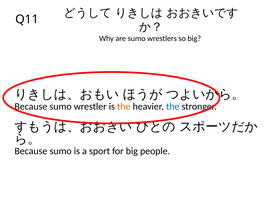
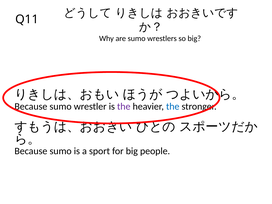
the at (124, 106) colour: orange -> purple
